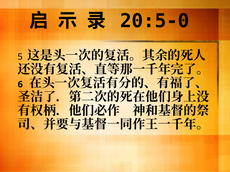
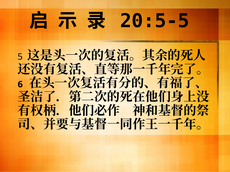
20:5-0: 20:5-0 -> 20:5-5
